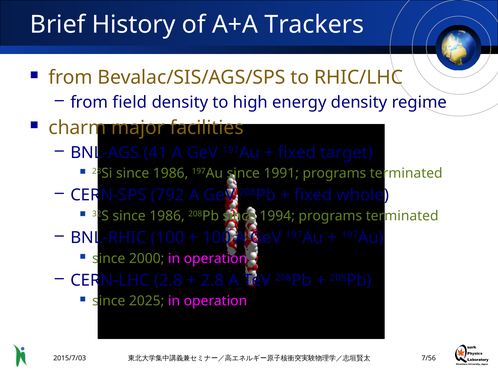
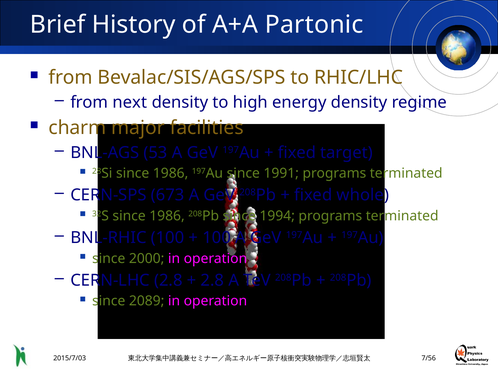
Trackers: Trackers -> Partonic
field: field -> next
41: 41 -> 53
792: 792 -> 673
2025: 2025 -> 2089
